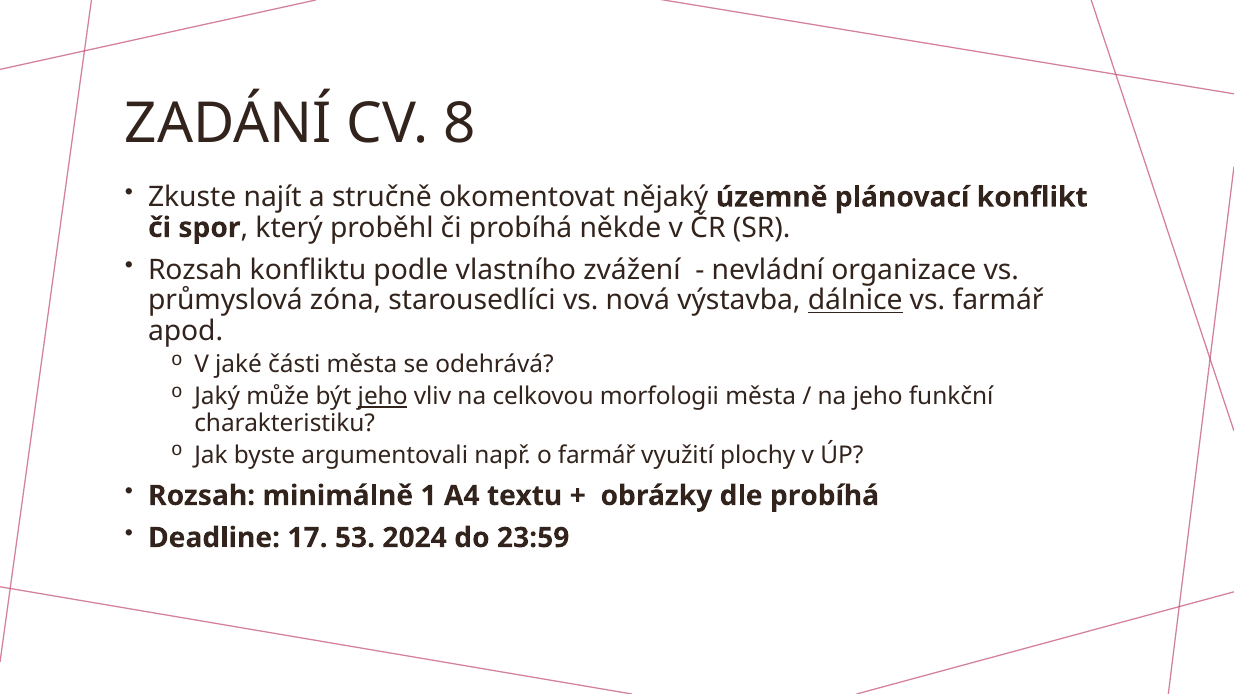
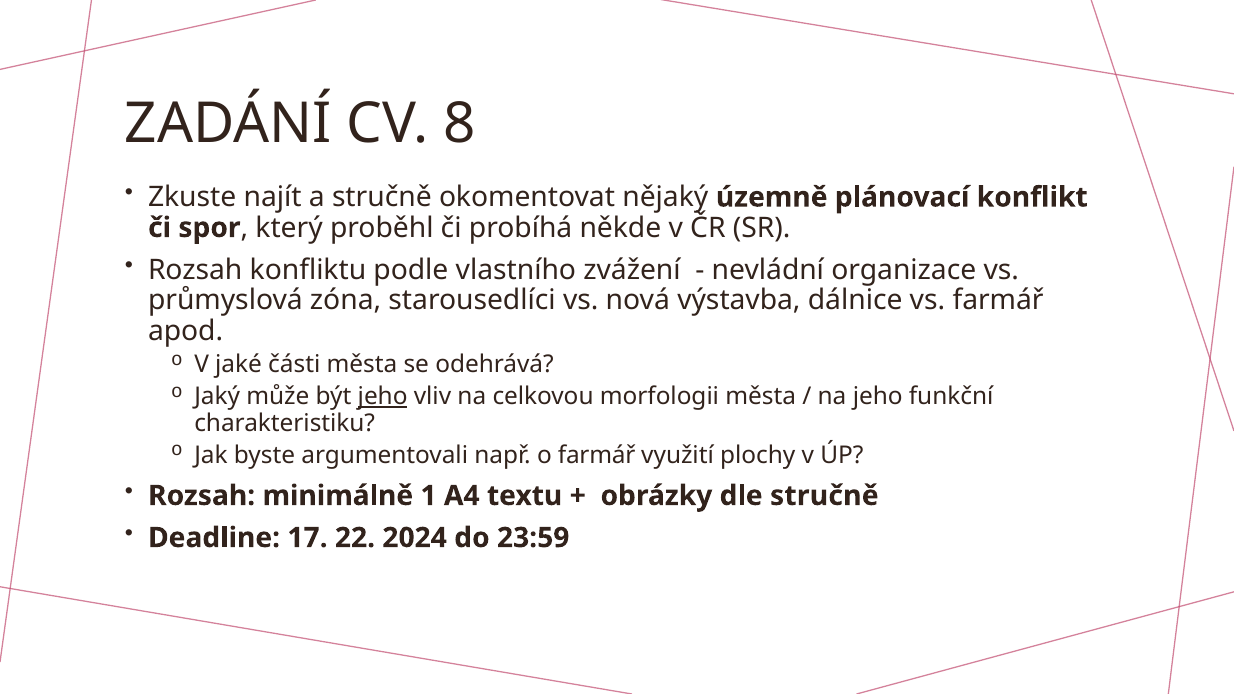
dálnice underline: present -> none
dle probíhá: probíhá -> stručně
53: 53 -> 22
